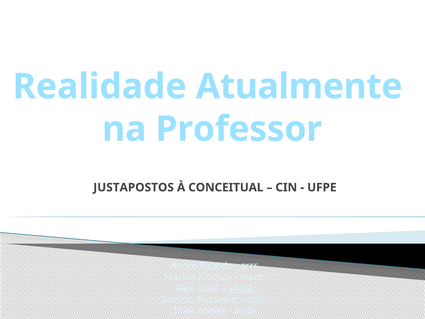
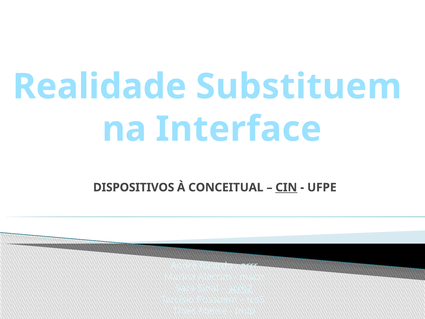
Atualmente: Atualmente -> Substituem
Professor: Professor -> Interface
JUSTAPOSTOS: JUSTAPOSTOS -> DISPOSITIVOS
CIN underline: none -> present
